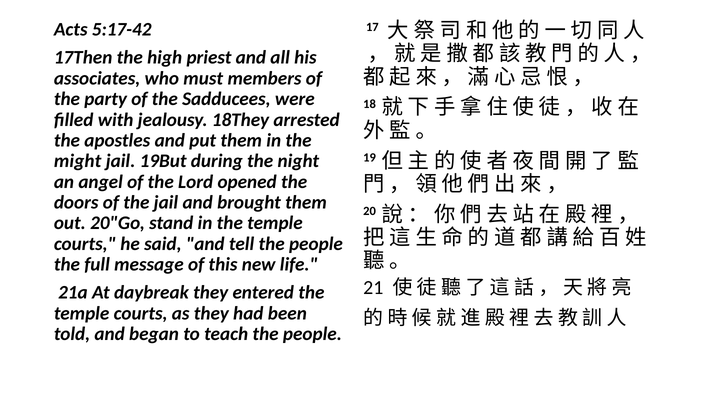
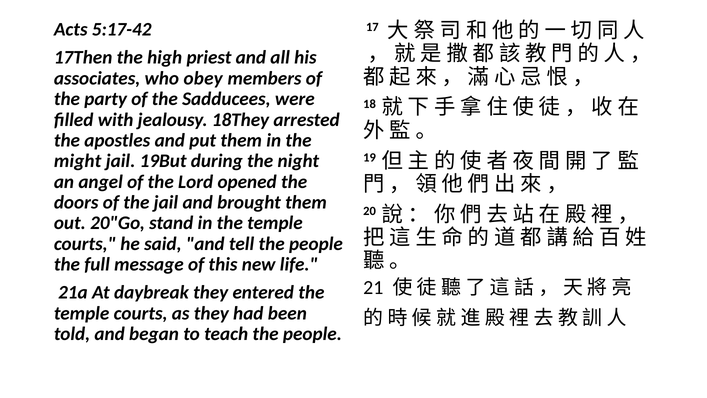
must: must -> obey
